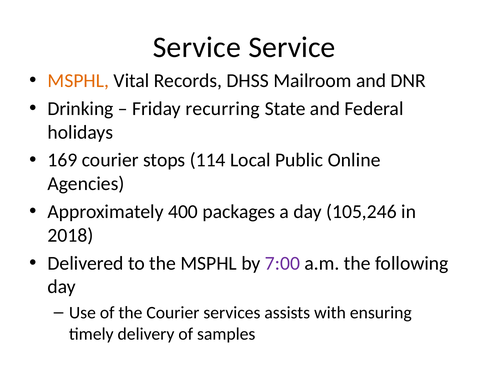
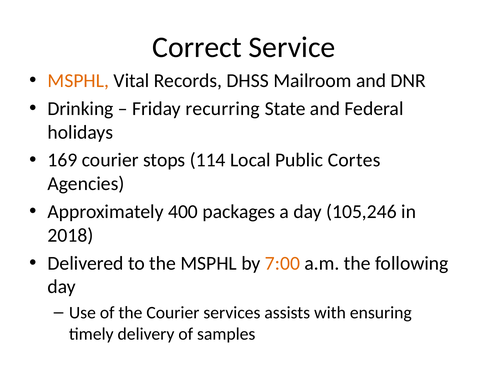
Service at (197, 47): Service -> Correct
Online: Online -> Cortes
7:00 colour: purple -> orange
